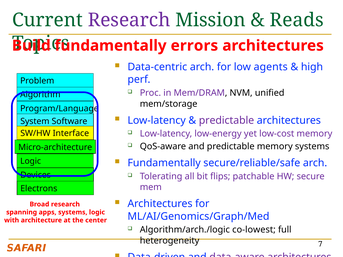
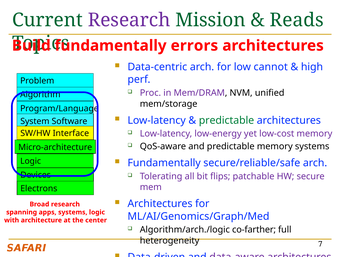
agents: agents -> cannot
predictable at (227, 120) colour: purple -> green
co-lowest: co-lowest -> co-farther
